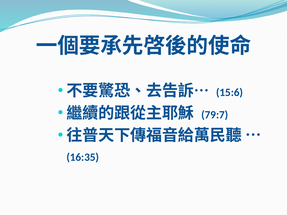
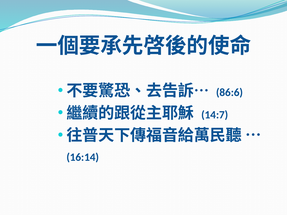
15:6: 15:6 -> 86:6
79:7: 79:7 -> 14:7
16:35: 16:35 -> 16:14
